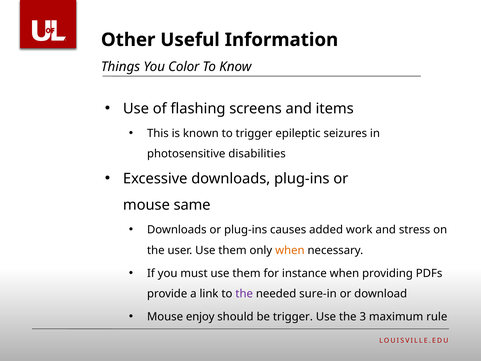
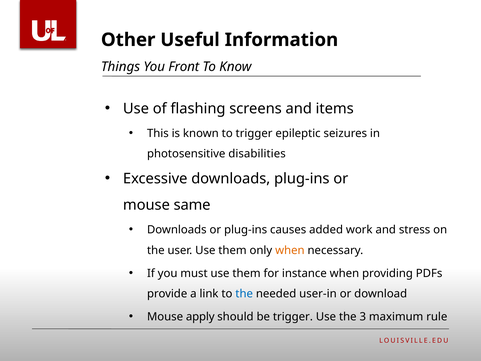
Color: Color -> Front
the at (244, 294) colour: purple -> blue
sure-in: sure-in -> user-in
enjoy: enjoy -> apply
